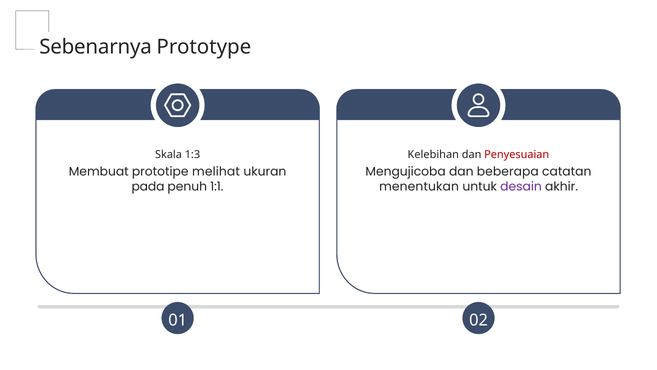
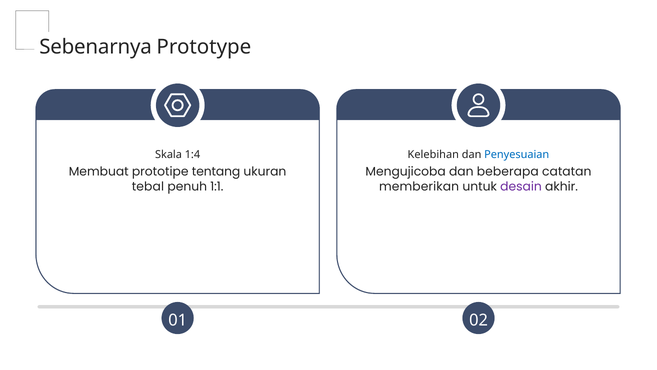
1:3: 1:3 -> 1:4
Penyesuaian colour: red -> blue
melihat: melihat -> tentang
pada: pada -> tebal
menentukan: menentukan -> memberikan
